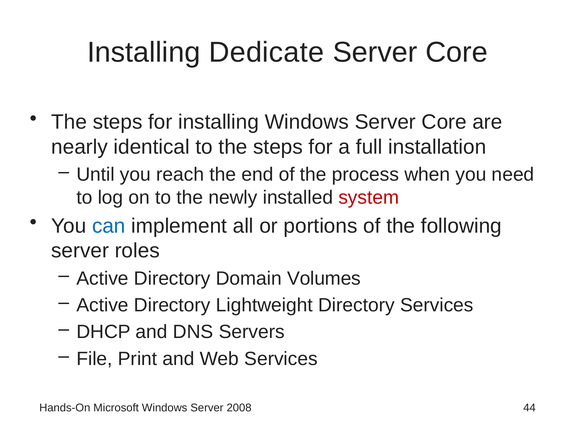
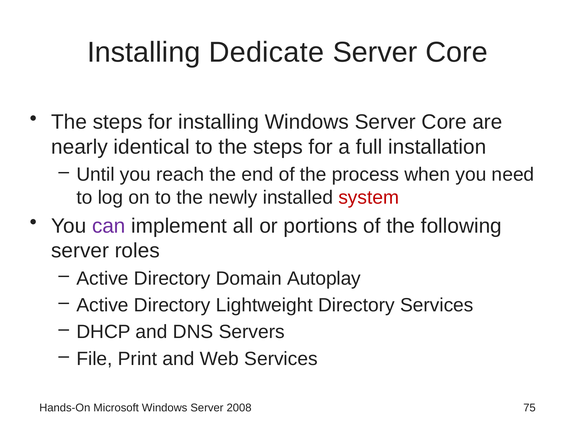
can colour: blue -> purple
Volumes: Volumes -> Autoplay
44: 44 -> 75
